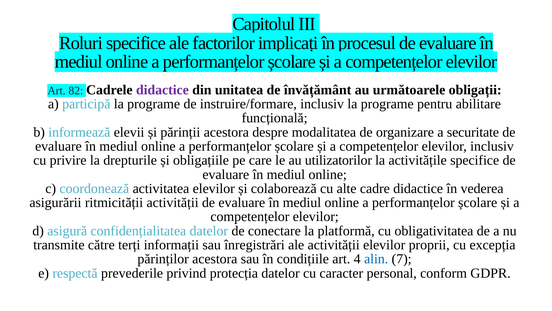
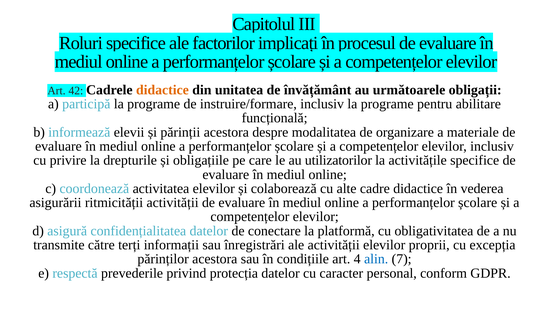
82: 82 -> 42
didactice at (162, 90) colour: purple -> orange
securitate: securitate -> materiale
